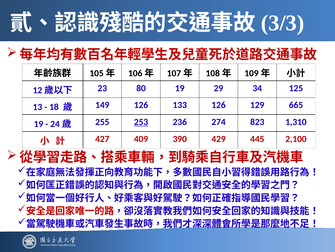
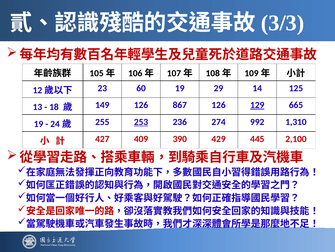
80: 80 -> 60
34: 34 -> 14
133: 133 -> 867
129 underline: none -> present
823: 823 -> 992
